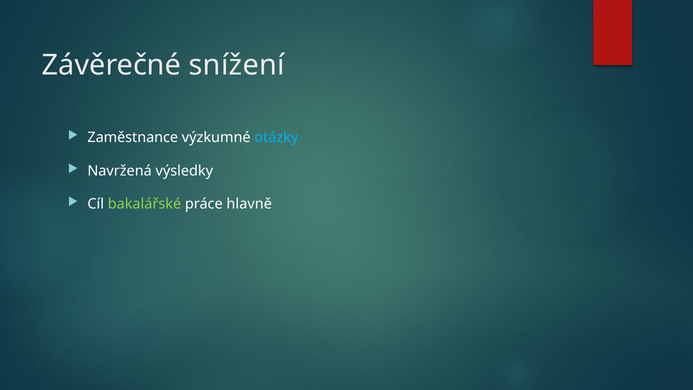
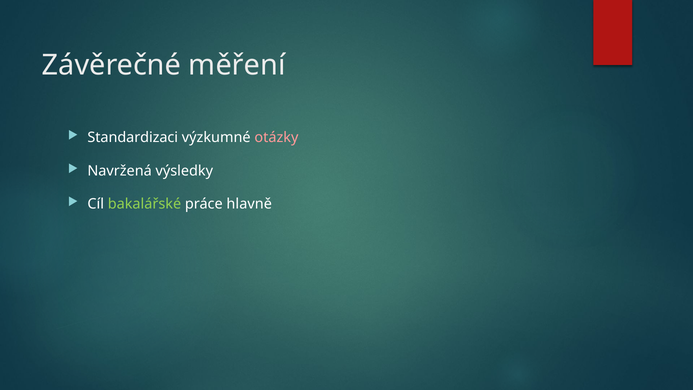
snížení: snížení -> měření
Zaměstnance: Zaměstnance -> Standardizaci
otázky colour: light blue -> pink
